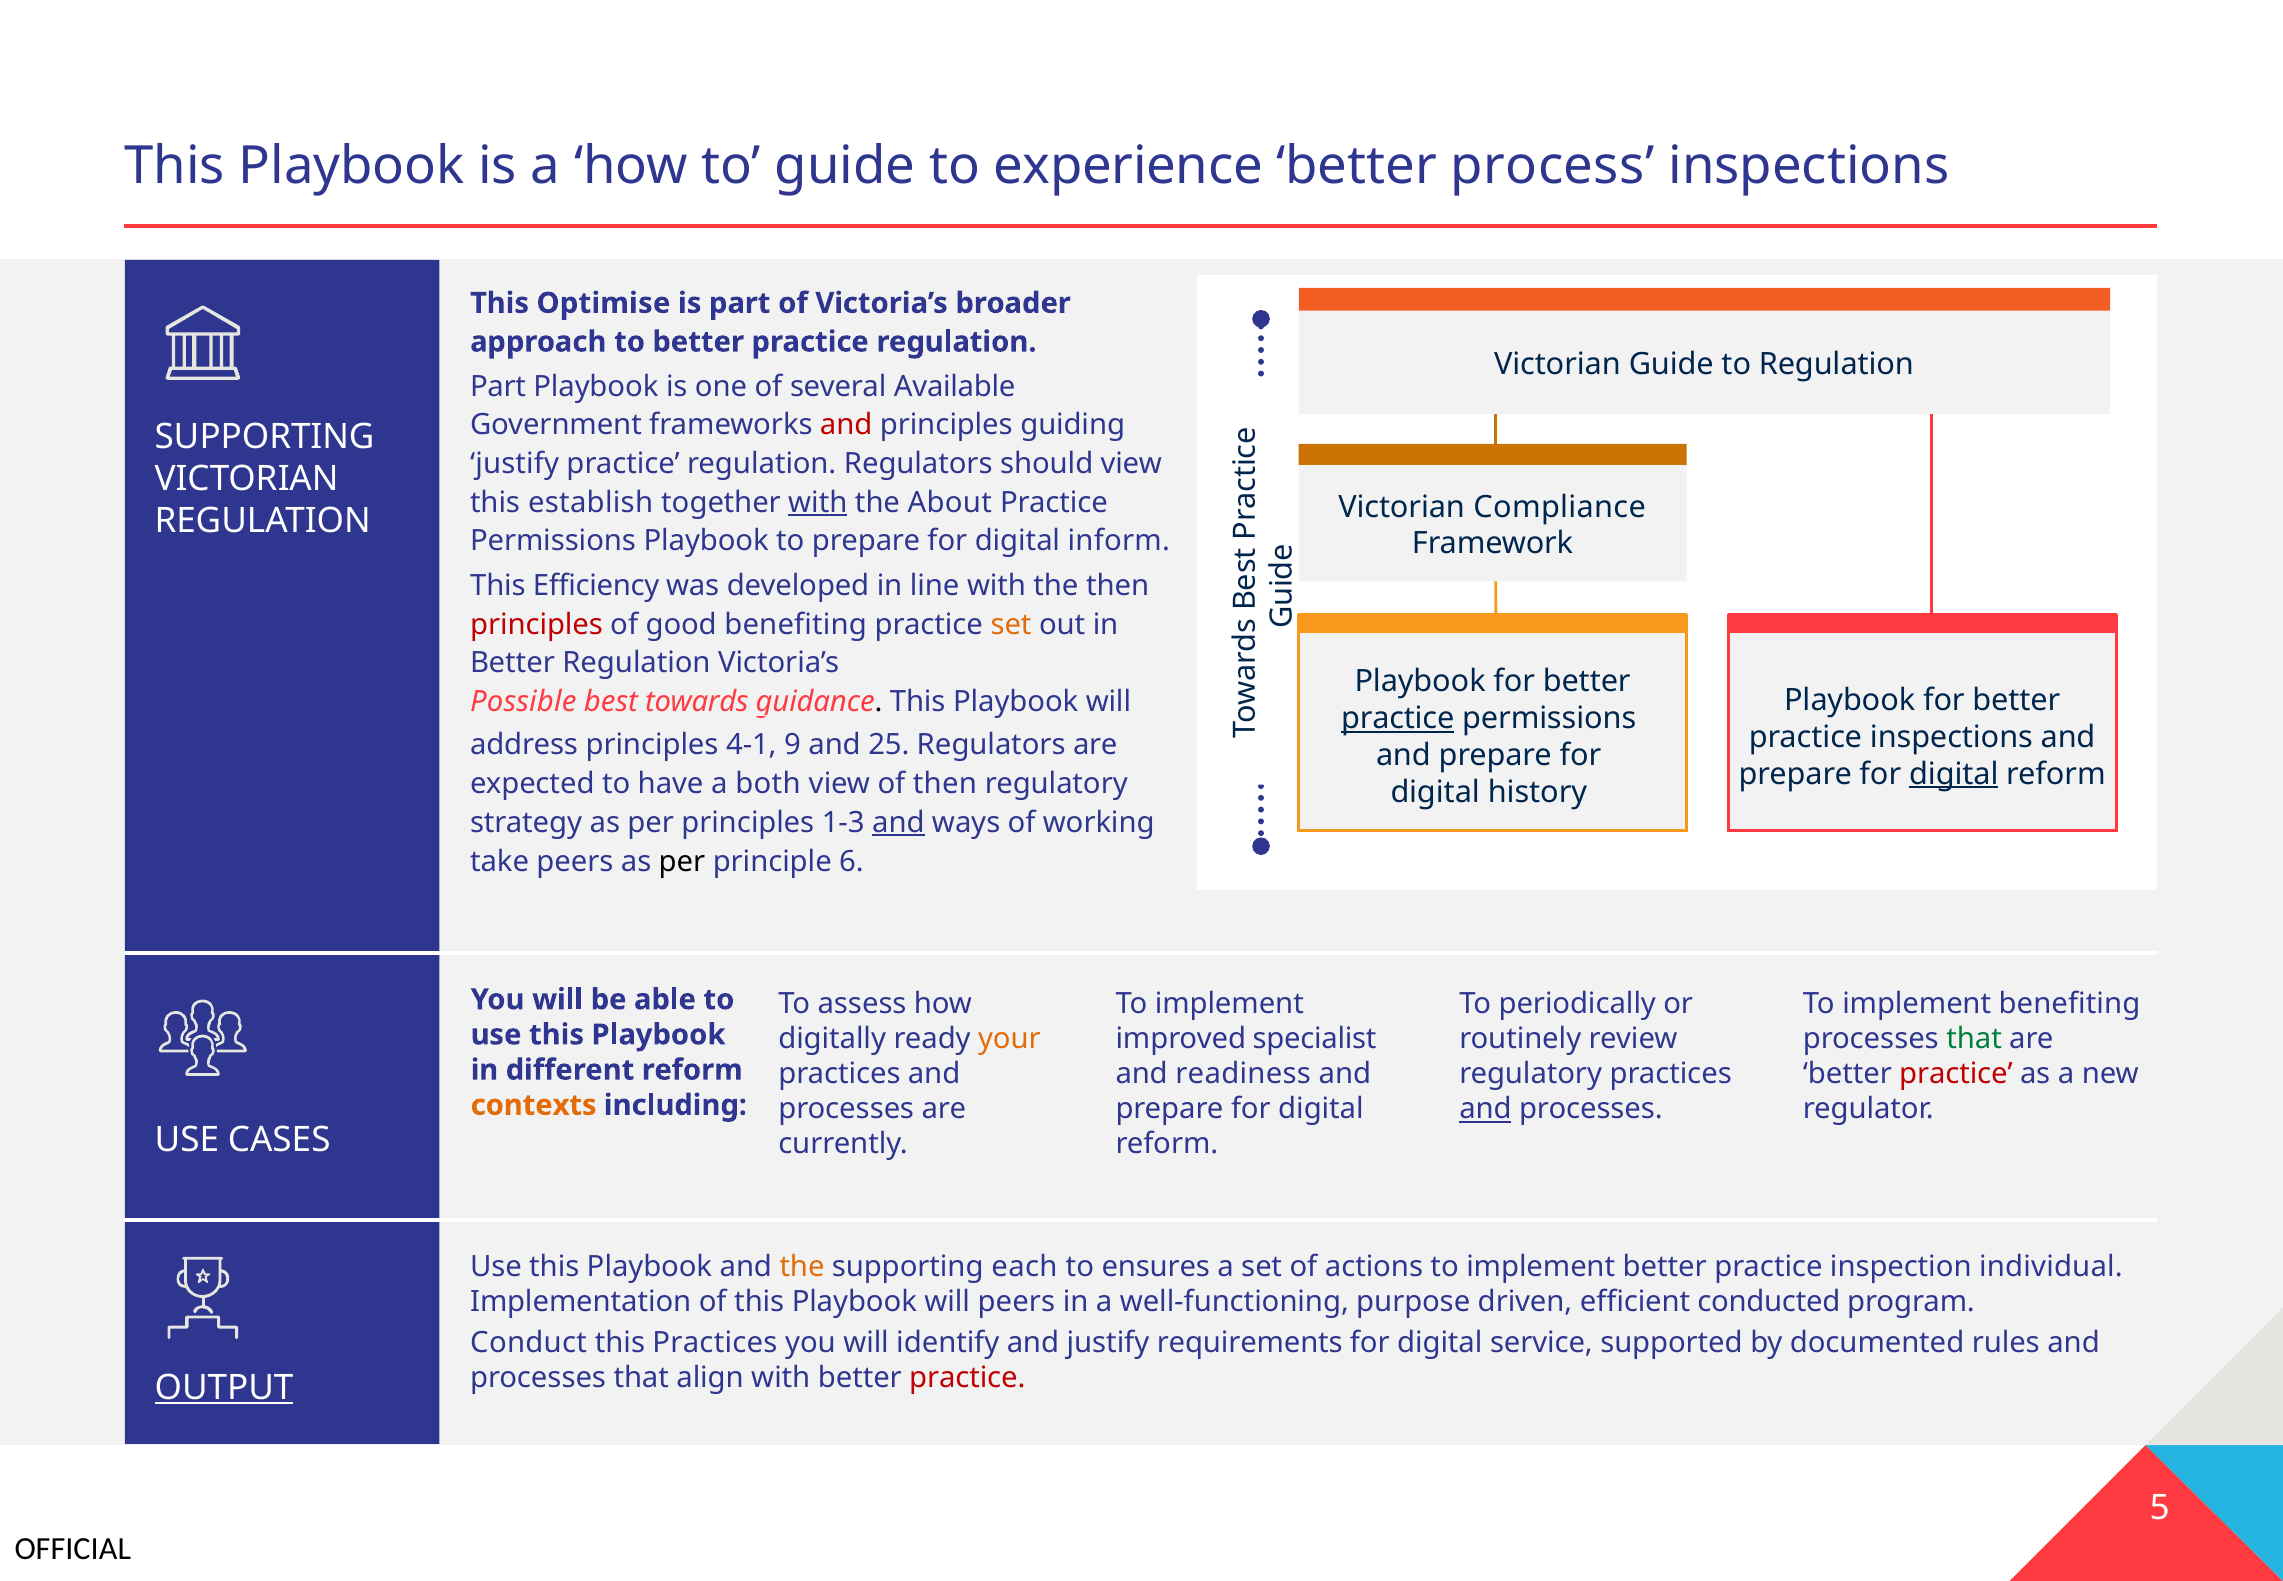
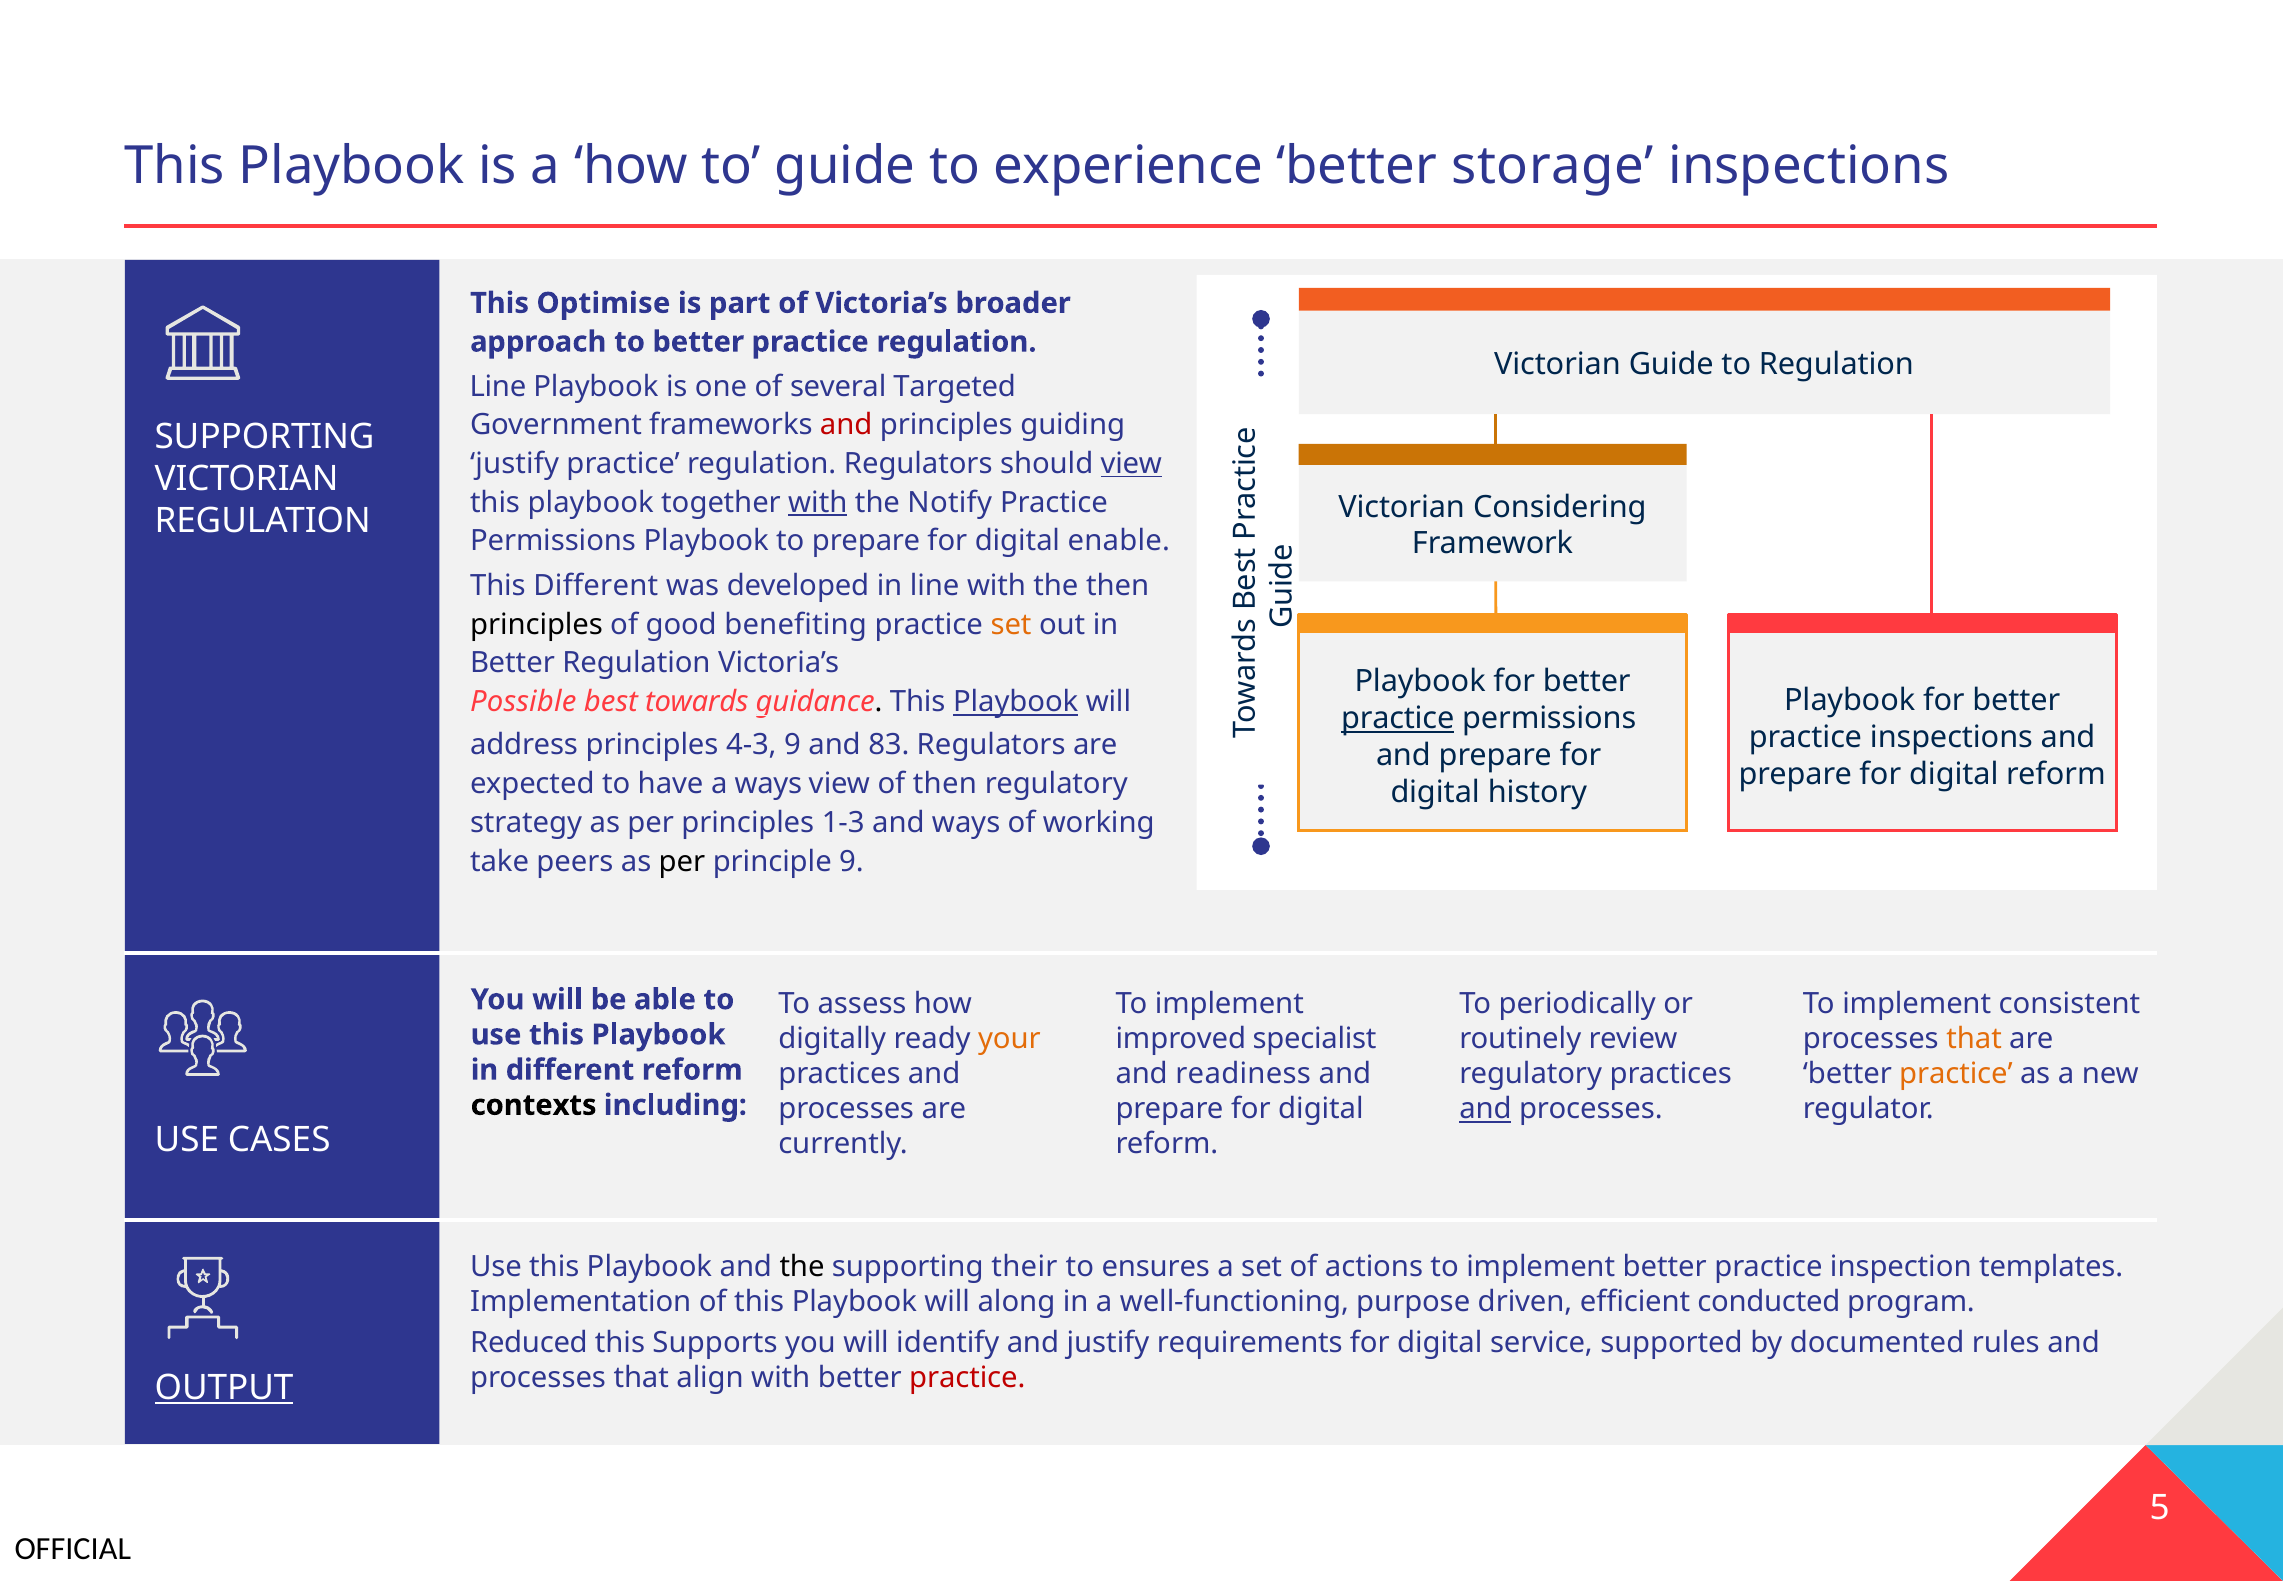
process: process -> storage
Part at (498, 386): Part -> Line
Available: Available -> Targeted
view at (1131, 464) underline: none -> present
establish at (591, 502): establish -> playbook
About: About -> Notify
Compliance: Compliance -> Considering
inform: inform -> enable
This Efficiency: Efficiency -> Different
principles at (537, 624) colour: red -> black
Playbook at (1016, 702) underline: none -> present
4-1: 4-1 -> 4-3
25: 25 -> 83
digital at (1954, 774) underline: present -> none
a both: both -> ways
and at (898, 822) underline: present -> none
principle 6: 6 -> 9
implement benefiting: benefiting -> consistent
that at (1974, 1038) colour: green -> orange
practice at (1956, 1074) colour: red -> orange
contexts colour: orange -> black
the at (802, 1266) colour: orange -> black
each: each -> their
individual: individual -> templates
will peers: peers -> along
Conduct: Conduct -> Reduced
this Practices: Practices -> Supports
